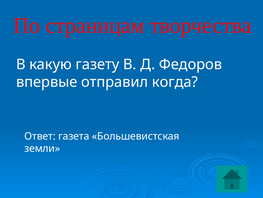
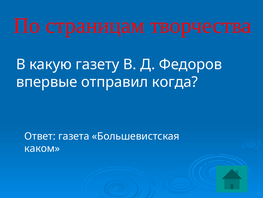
земли: земли -> каком
